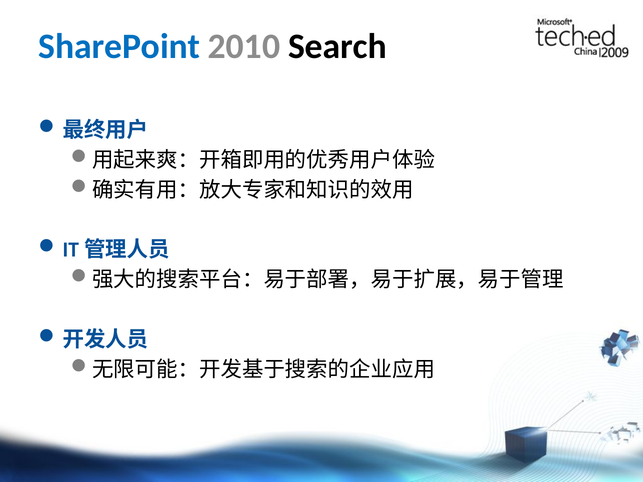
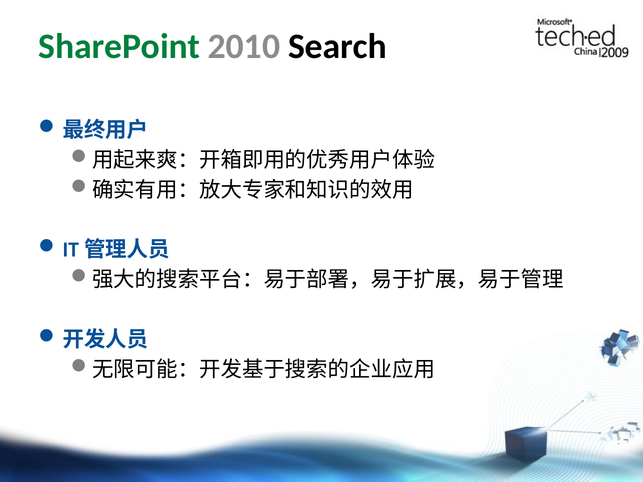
SharePoint colour: blue -> green
